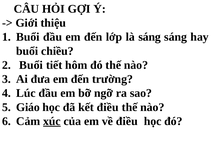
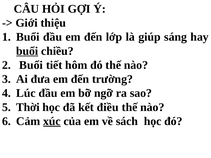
là sáng: sáng -> giúp
buổi at (27, 51) underline: none -> present
Giáo: Giáo -> Thời
về điều: điều -> sách
